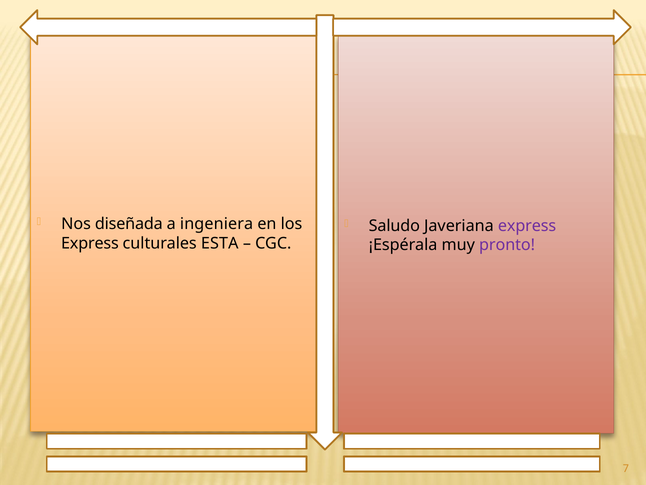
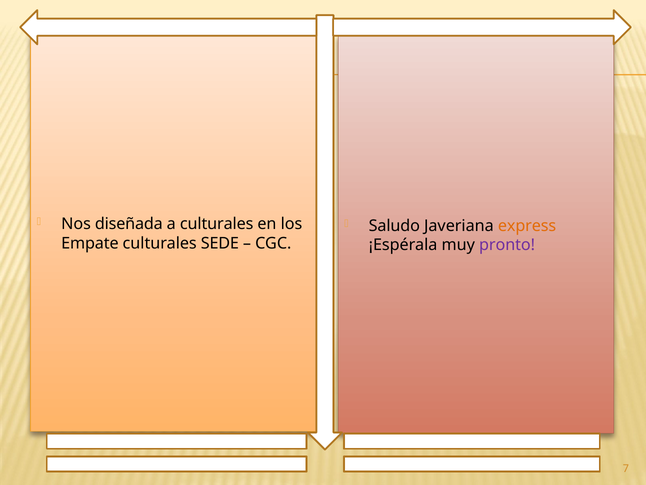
a ingeniera: ingeniera -> culturales
express at (527, 225) colour: purple -> orange
Express at (90, 243): Express -> Empate
ESTA: ESTA -> SEDE
